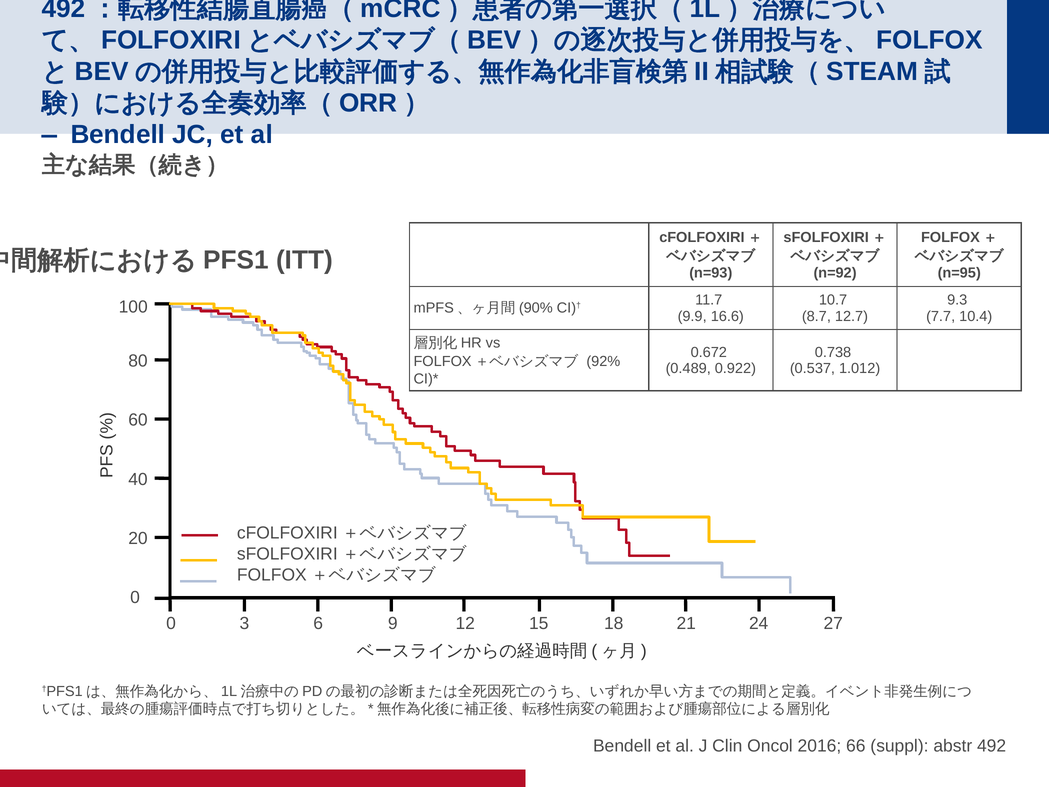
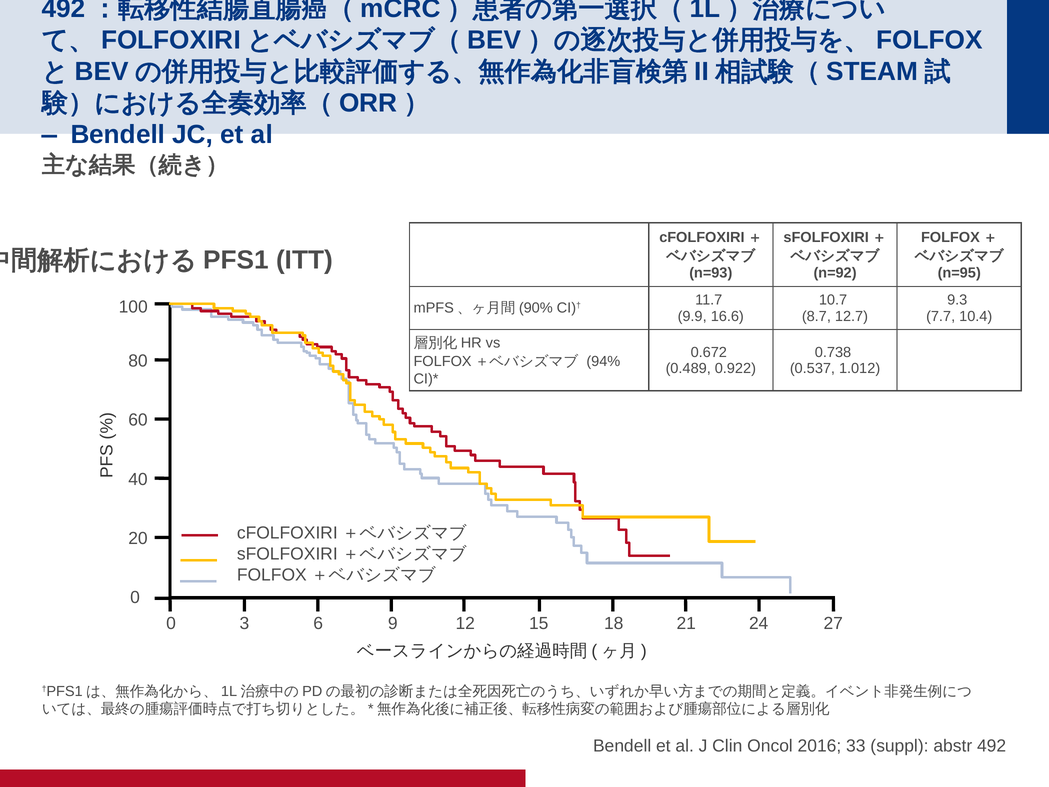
92%: 92% -> 94%
66: 66 -> 33
